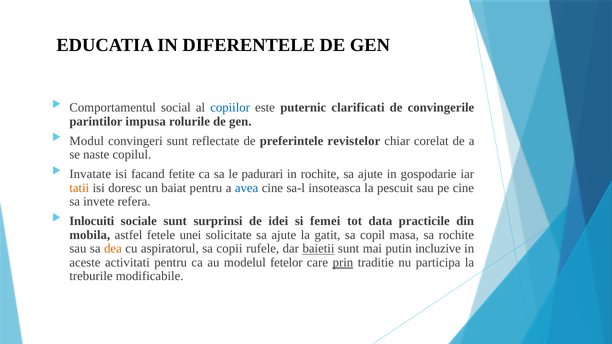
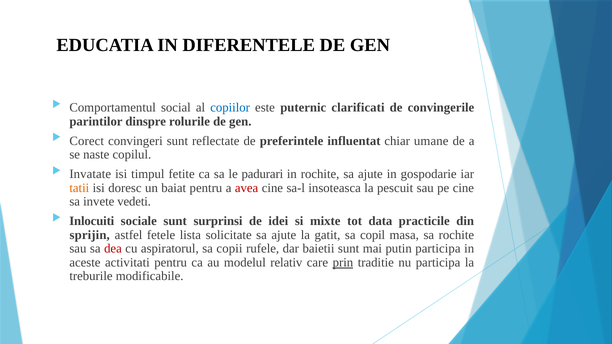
impusa: impusa -> dinspre
Modul: Modul -> Corect
revistelor: revistelor -> influentat
corelat: corelat -> umane
facand: facand -> timpul
avea colour: blue -> red
refera: refera -> vedeti
femei: femei -> mixte
mobila: mobila -> sprijin
unei: unei -> lista
dea colour: orange -> red
baietii underline: present -> none
putin incluzive: incluzive -> participa
fetelor: fetelor -> relativ
